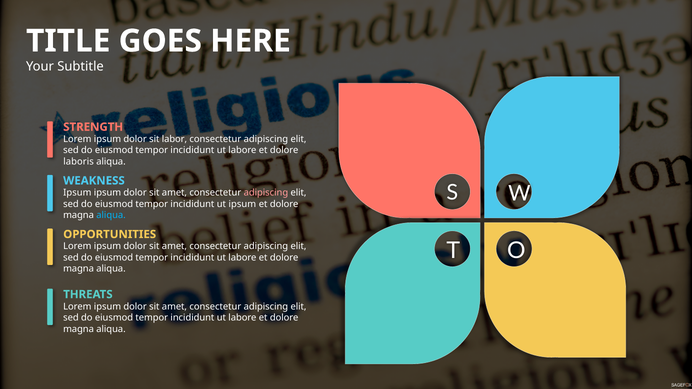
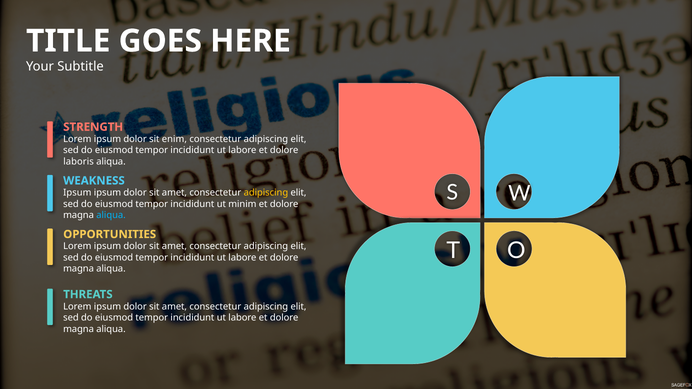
labor: labor -> enim
adipiscing at (266, 193) colour: pink -> yellow
ut ipsum: ipsum -> minim
